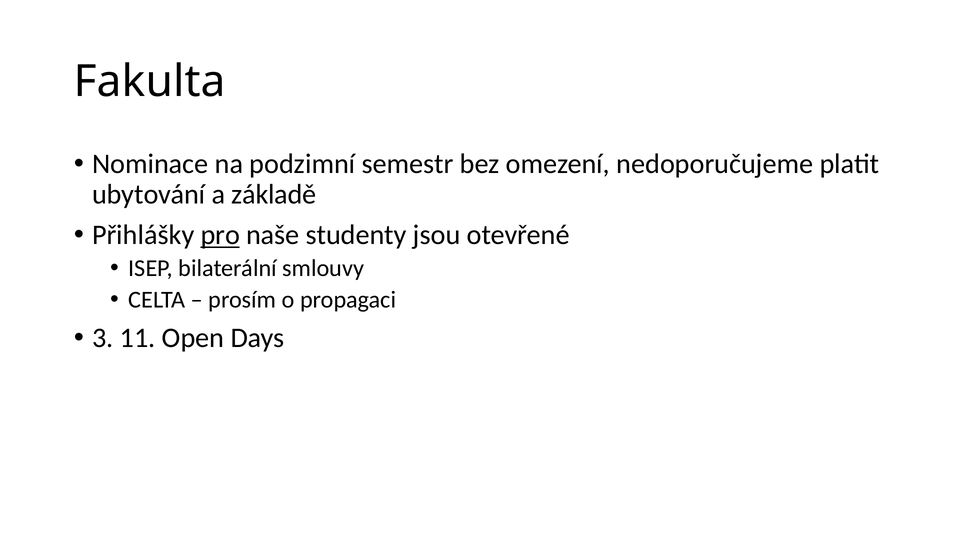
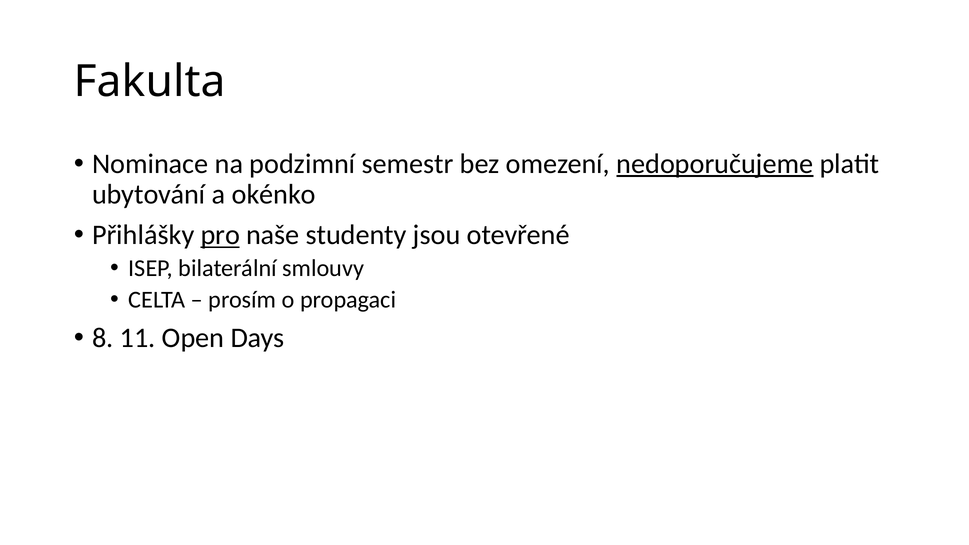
nedoporučujeme underline: none -> present
základě: základě -> okénko
3: 3 -> 8
